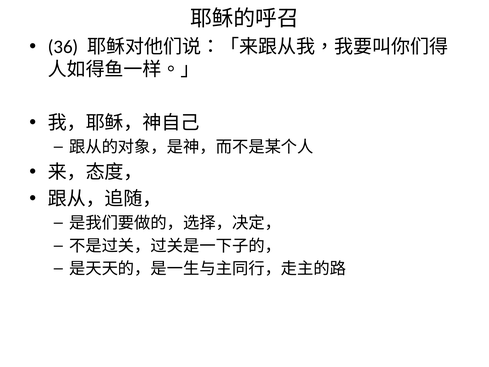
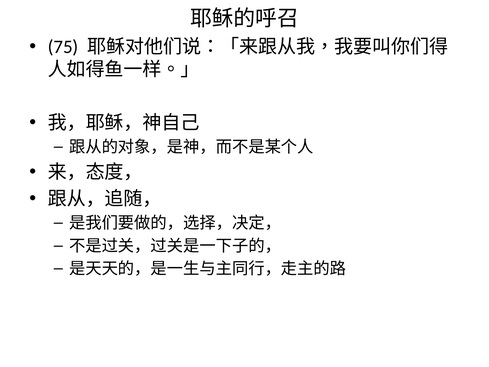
36: 36 -> 75
